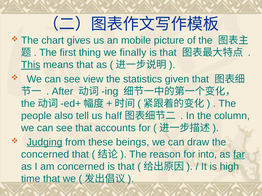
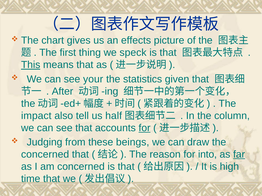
mobile: mobile -> effects
finally: finally -> speck
view: view -> your
people: people -> impact
for at (145, 128) underline: none -> present
Judging underline: present -> none
